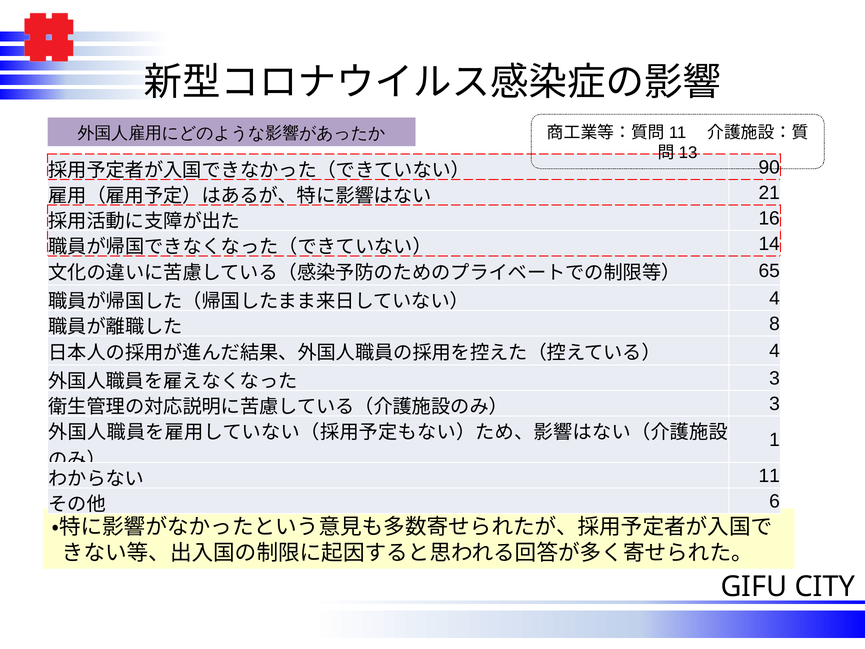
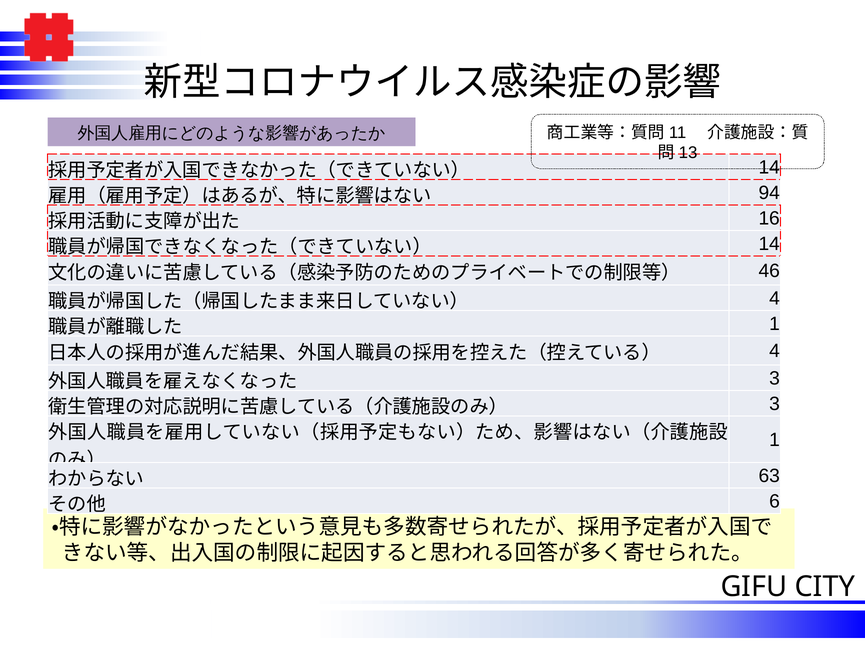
90 at (769, 167): 90 -> 14
21: 21 -> 94
65: 65 -> 46
8 at (775, 324): 8 -> 1
11: 11 -> 63
